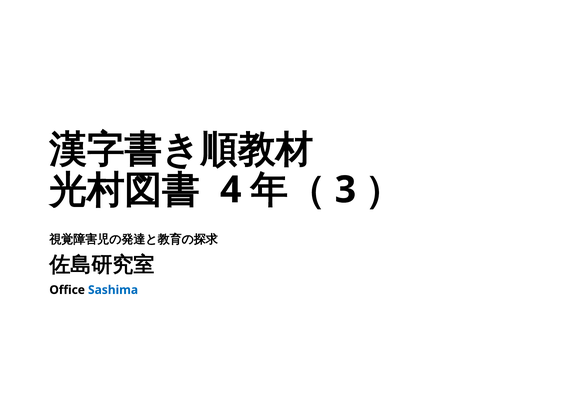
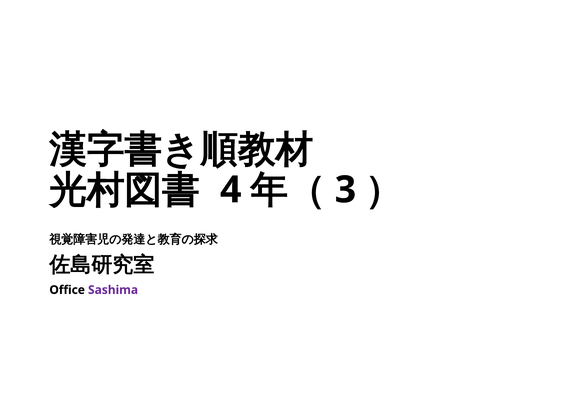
Sashima colour: blue -> purple
